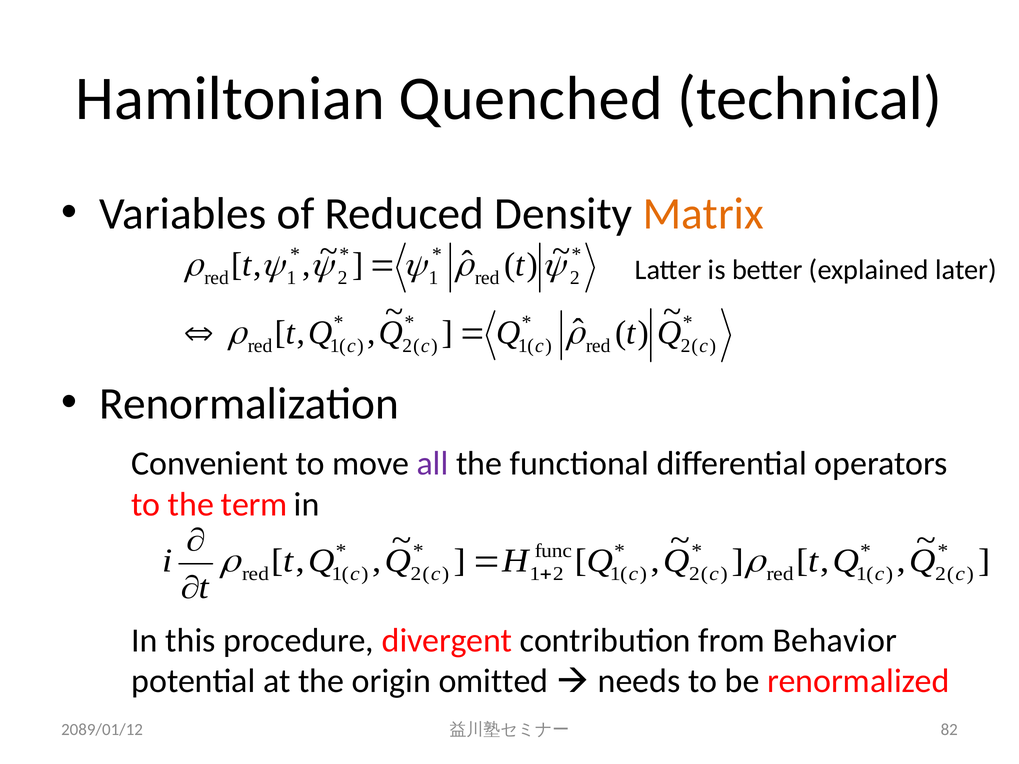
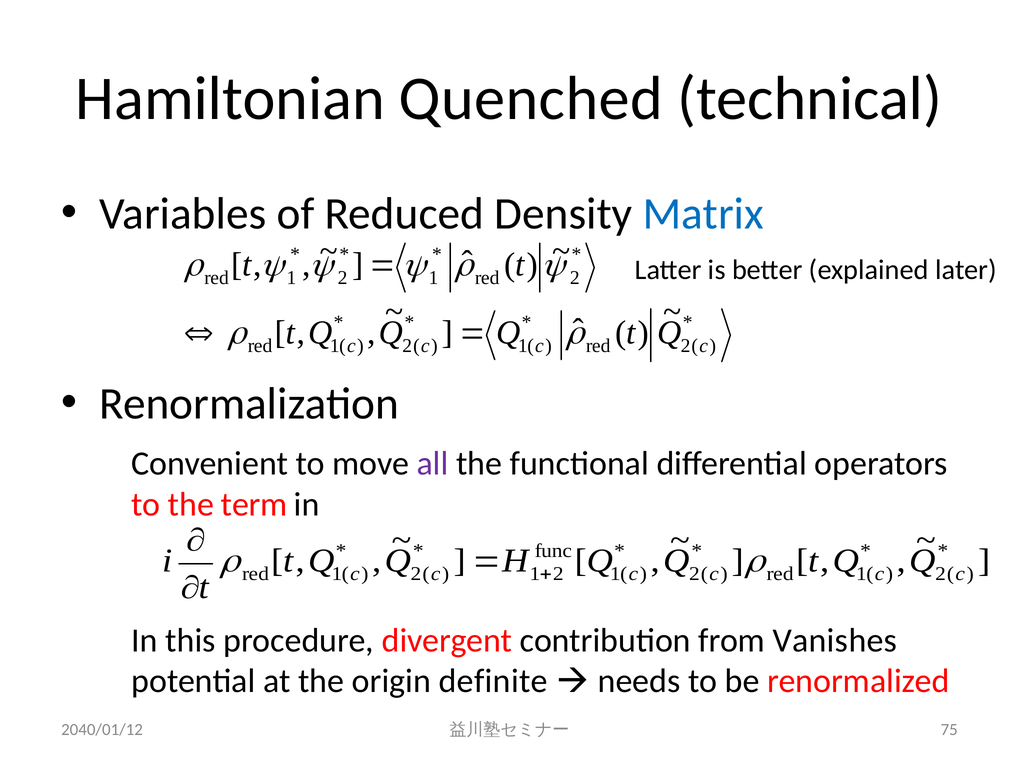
Matrix colour: orange -> blue
Behavior: Behavior -> Vanishes
omitted: omitted -> definite
2089/01/12: 2089/01/12 -> 2040/01/12
82: 82 -> 75
